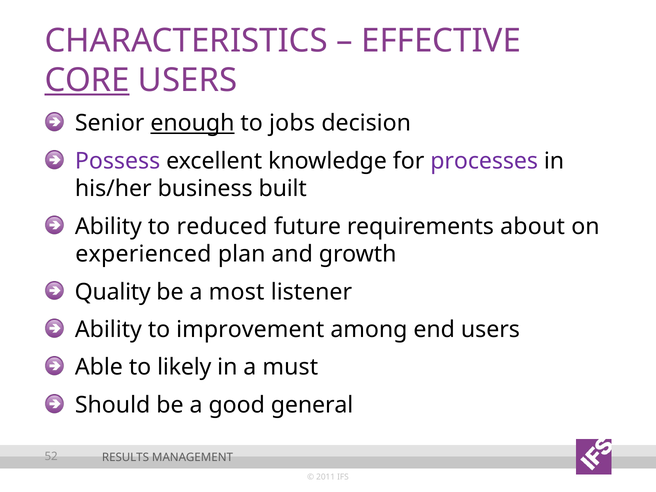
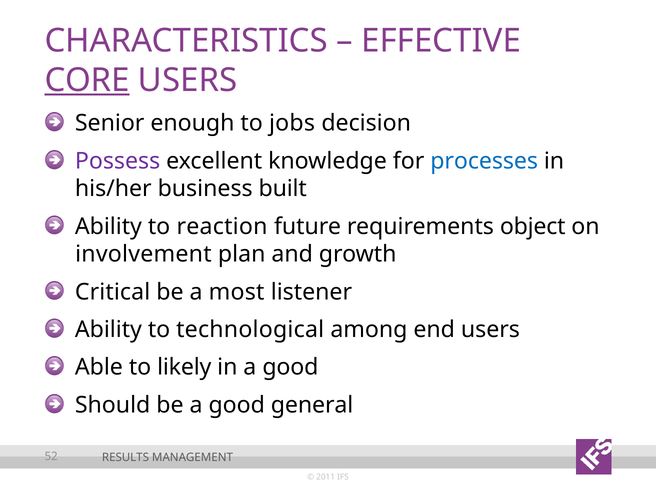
enough underline: present -> none
processes colour: purple -> blue
reduced: reduced -> reaction
about: about -> object
experienced: experienced -> involvement
Quality: Quality -> Critical
improvement: improvement -> technological
in a must: must -> good
